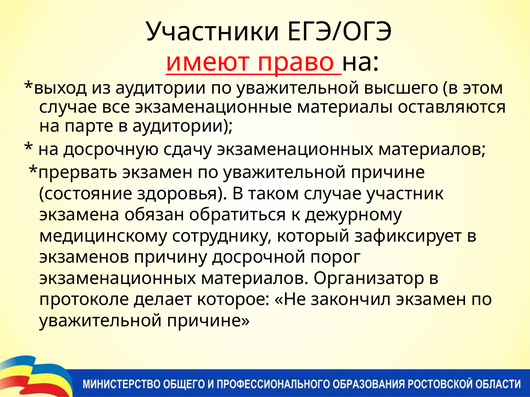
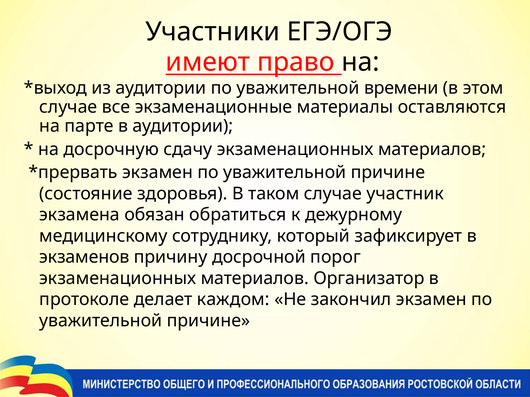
высшего: высшего -> времени
которое: которое -> каждом
